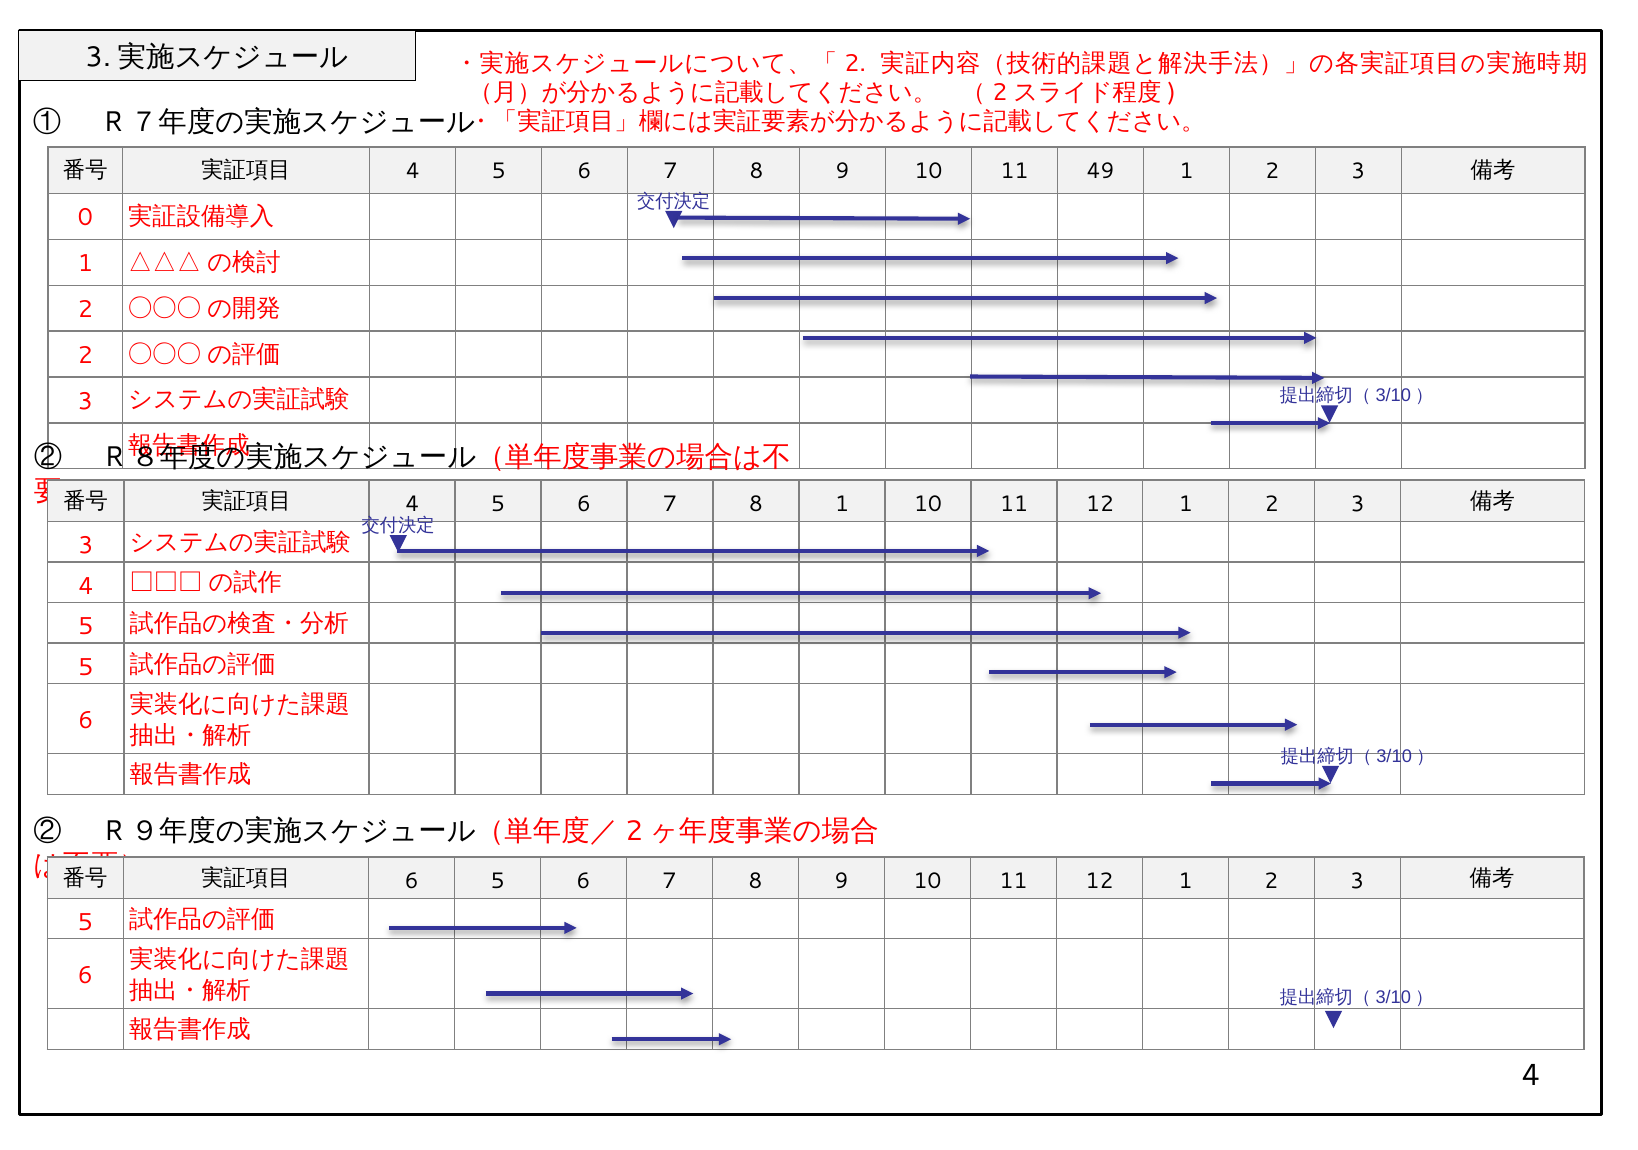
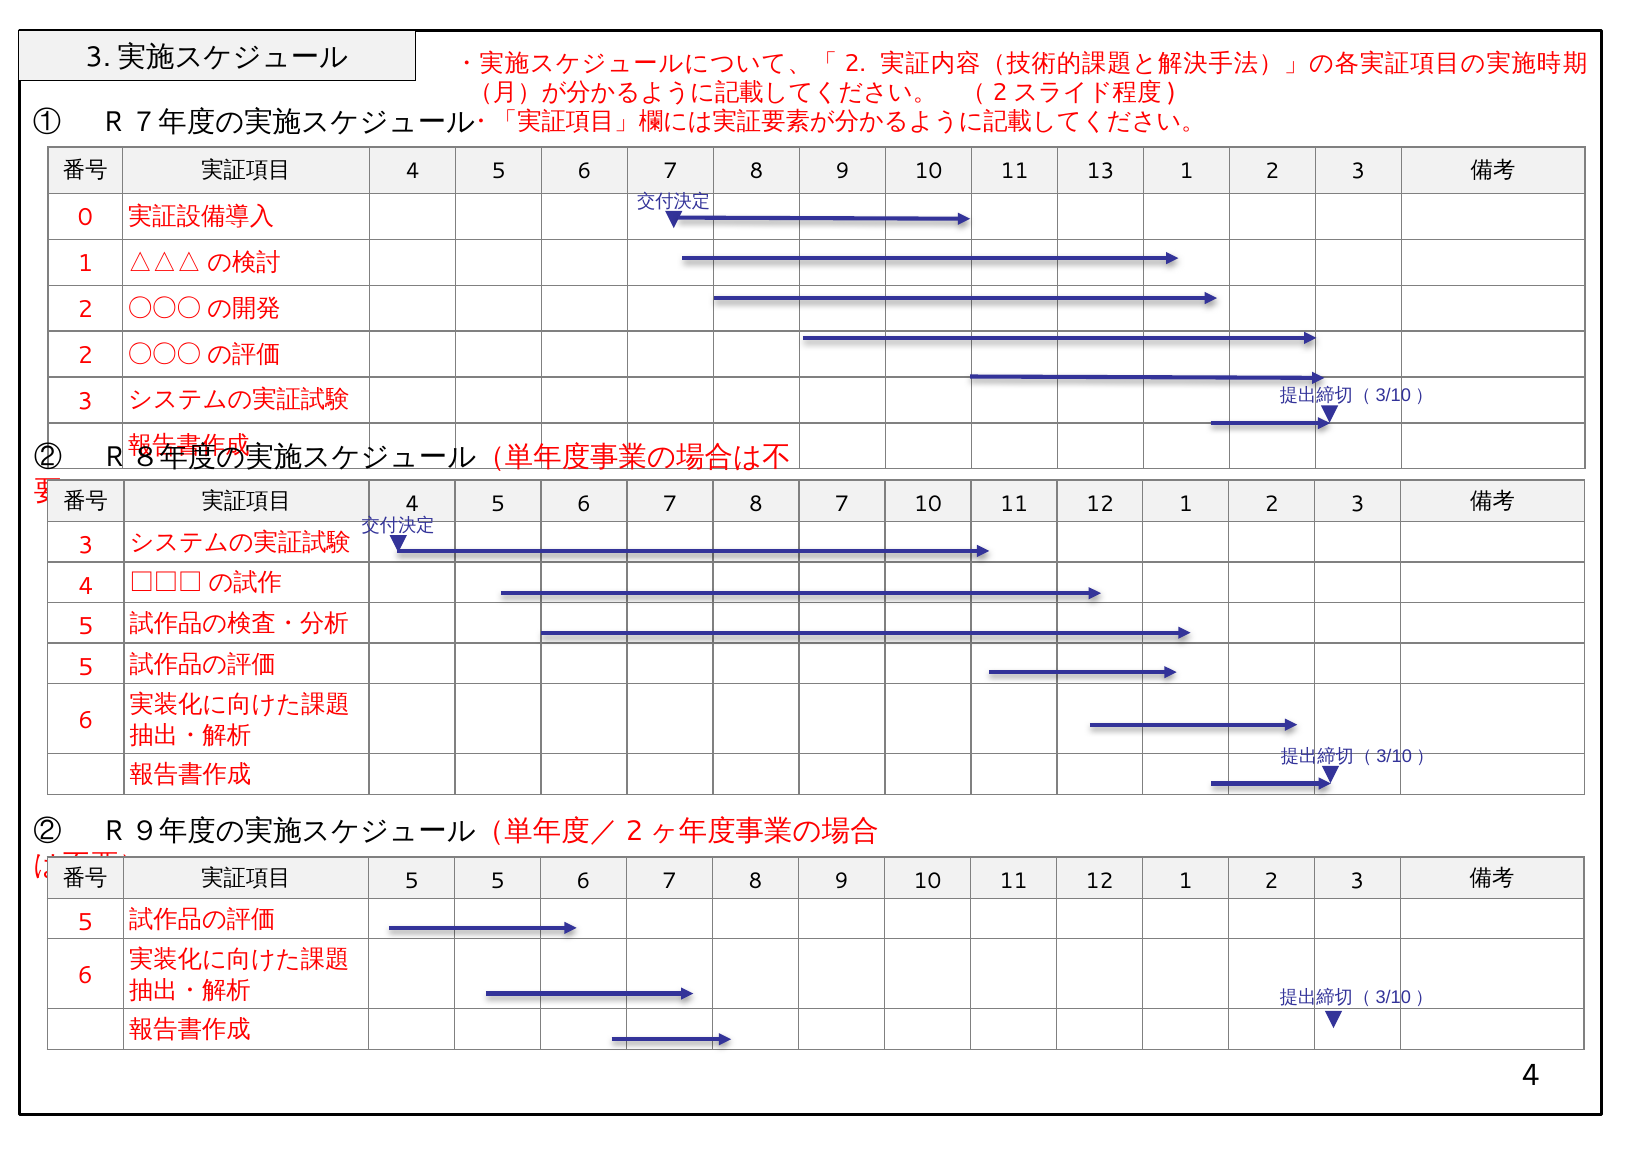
49: 49 -> 13
8 1: 1 -> 7
6 at (412, 881): 6 -> 5
